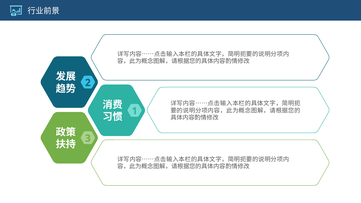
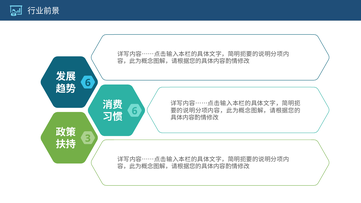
2 at (88, 83): 2 -> 6
1 at (135, 111): 1 -> 6
